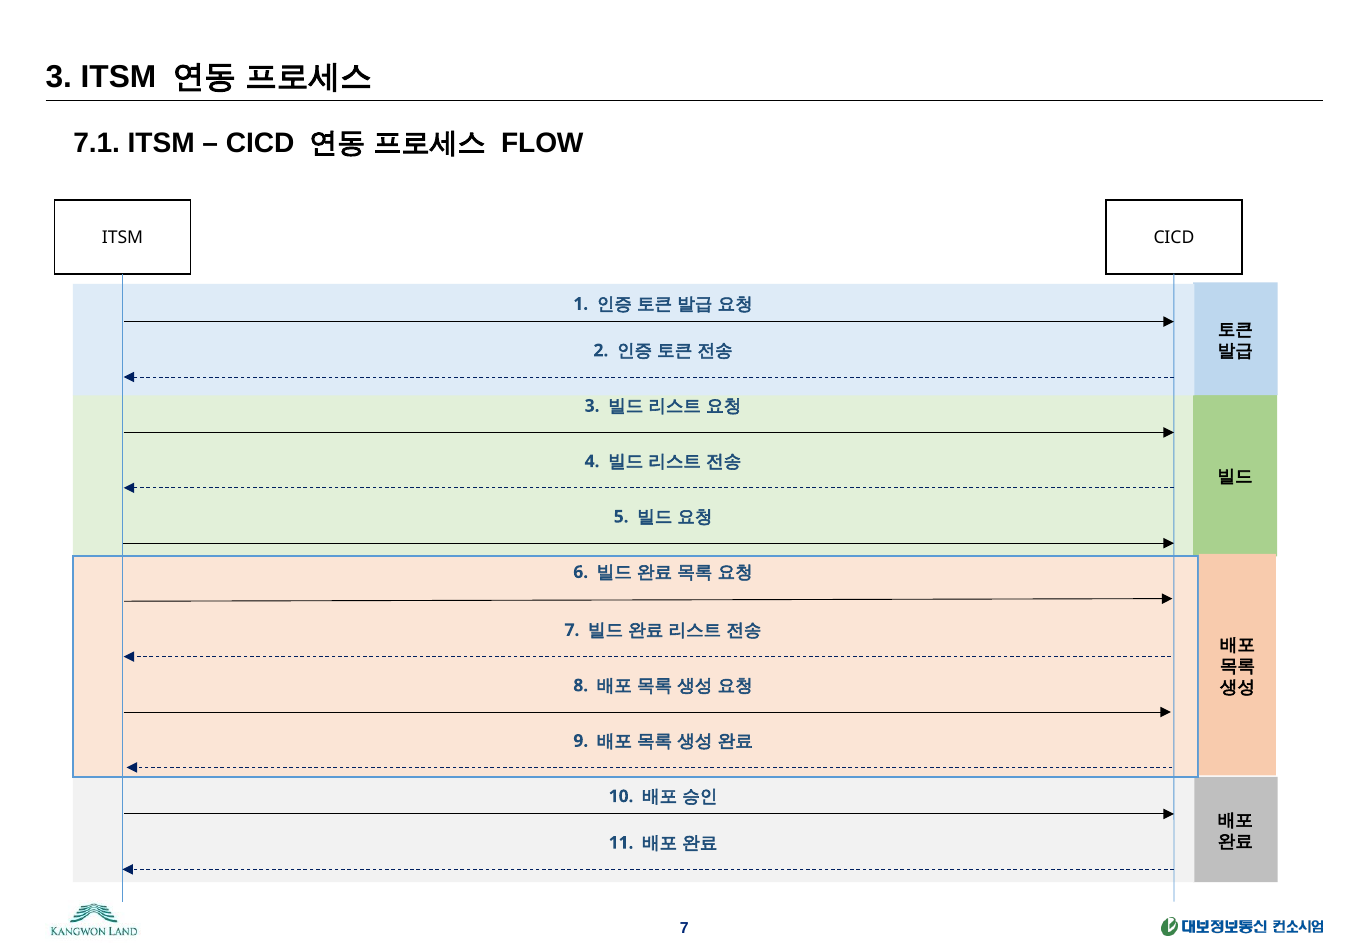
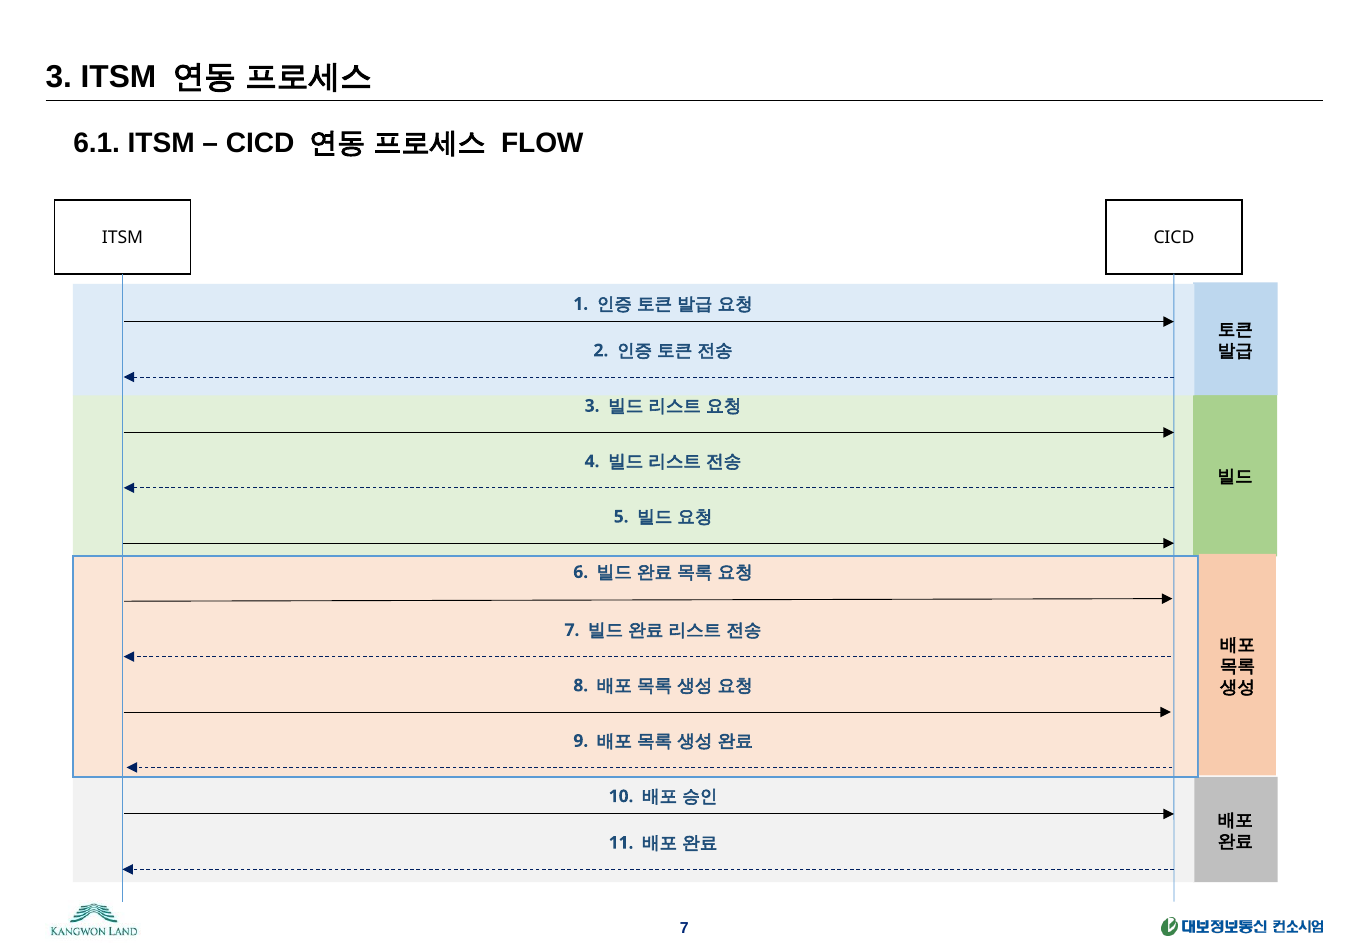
7.1: 7.1 -> 6.1
